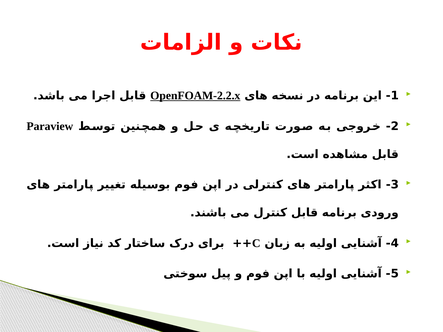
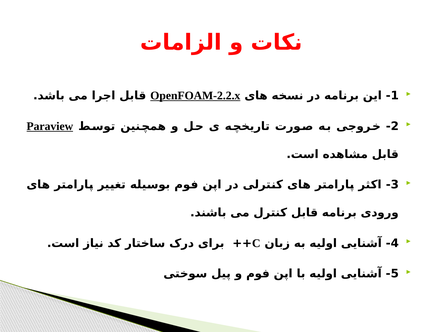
Paraview underline: none -> present
